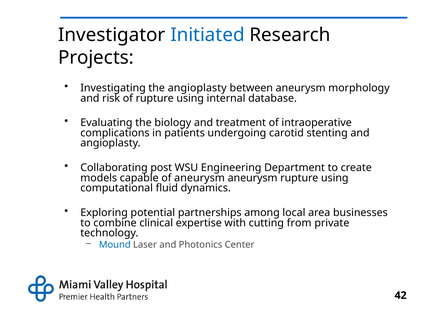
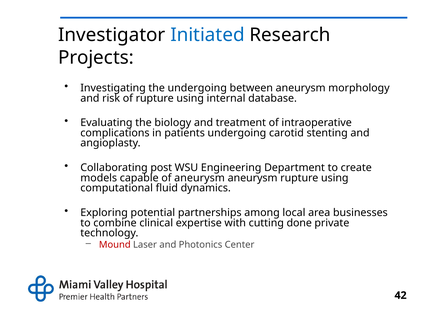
the angioplasty: angioplasty -> undergoing
from: from -> done
Mound colour: blue -> red
